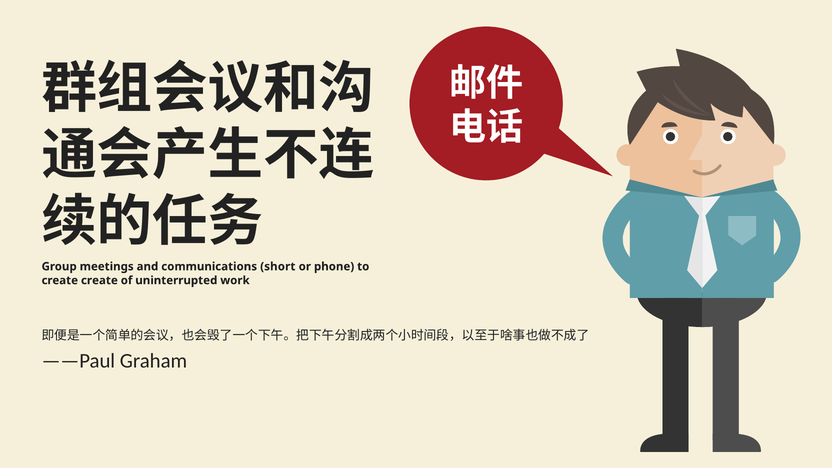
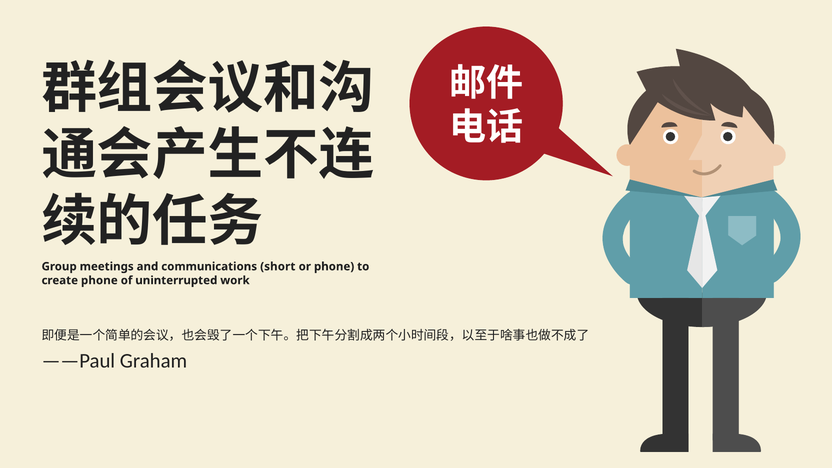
create create: create -> phone
